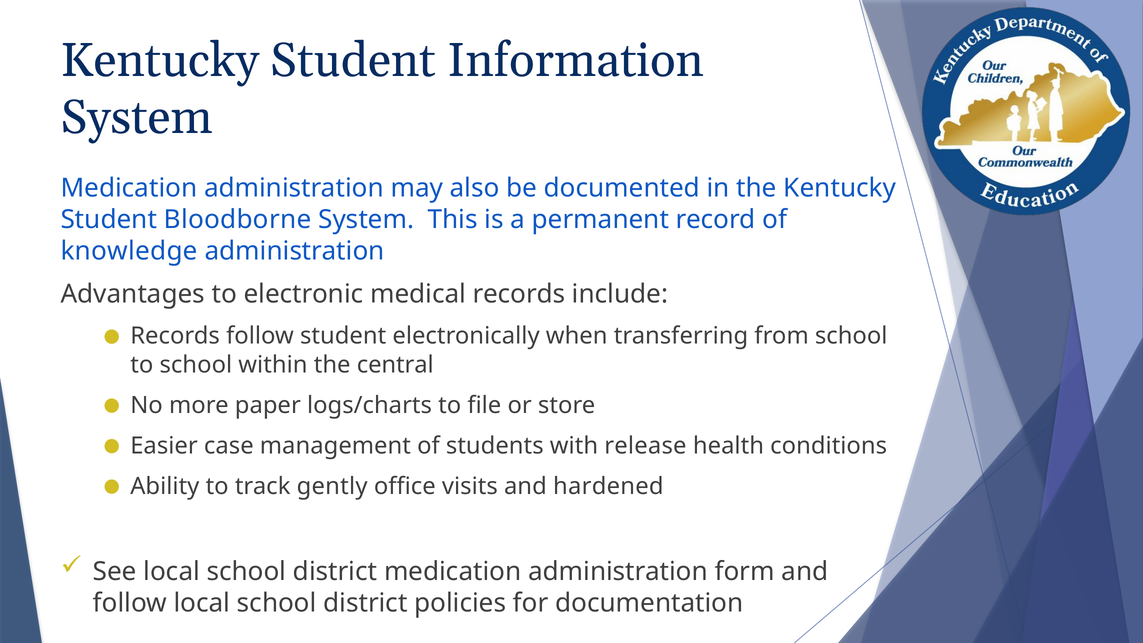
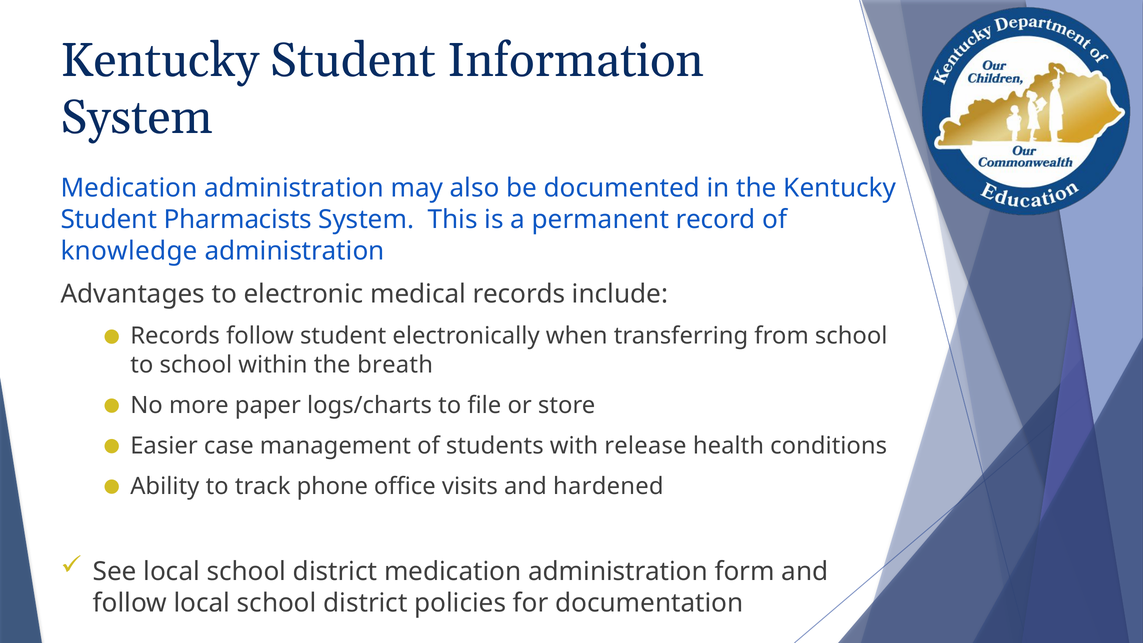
Bloodborne: Bloodborne -> Pharmacists
central: central -> breath
gently: gently -> phone
